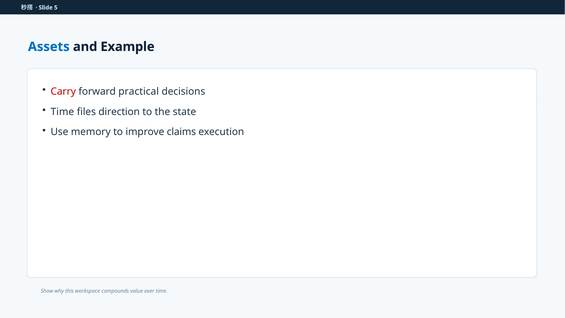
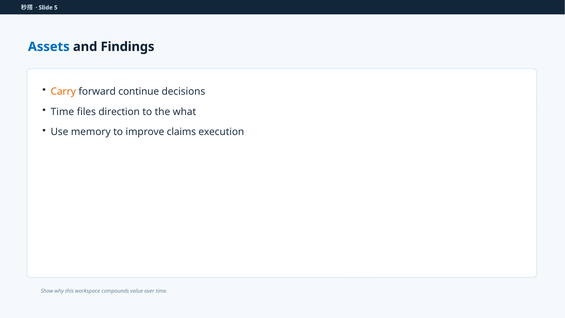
Example: Example -> Findings
Carry colour: red -> orange
practical: practical -> continue
state: state -> what
